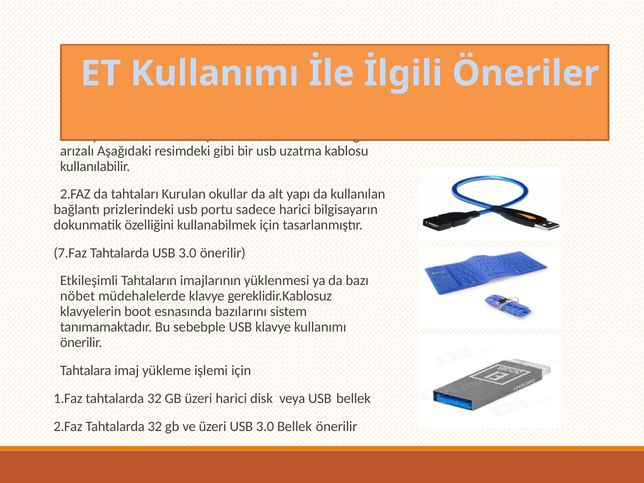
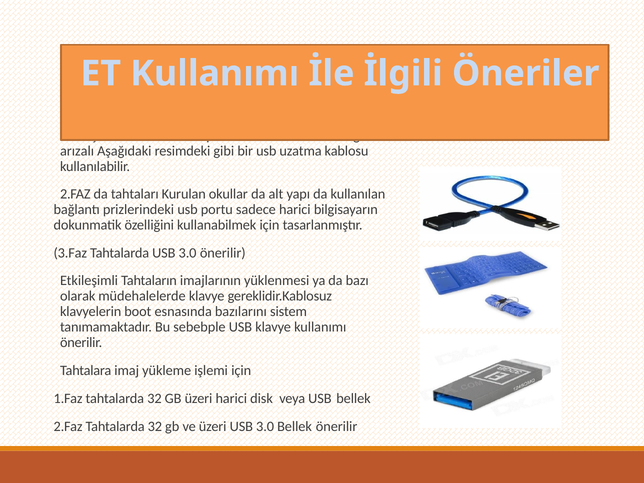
7.Faz: 7.Faz -> 3.Faz
nöbet: nöbet -> olarak
